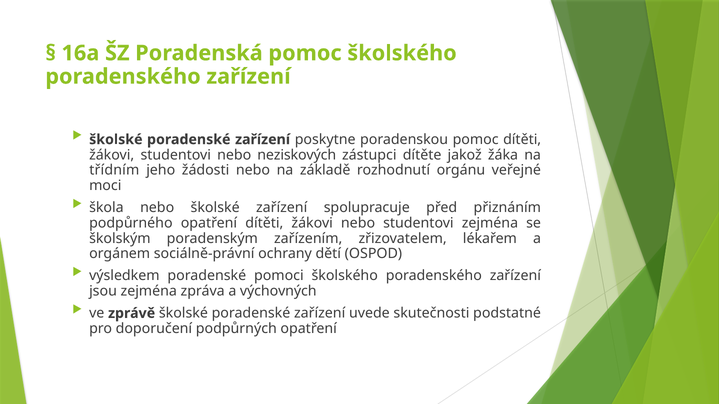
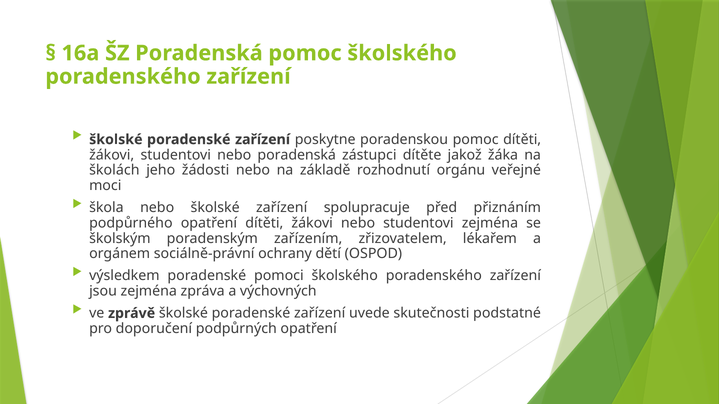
nebo neziskových: neziskových -> poradenská
třídním: třídním -> školách
